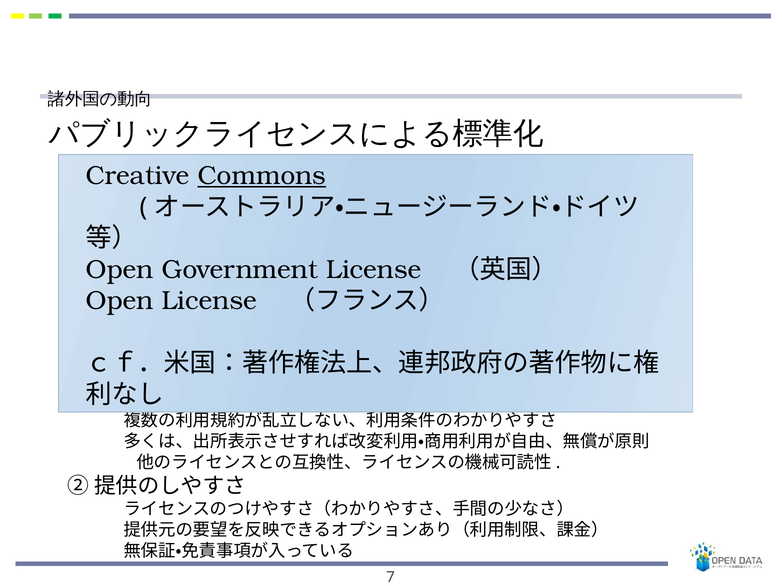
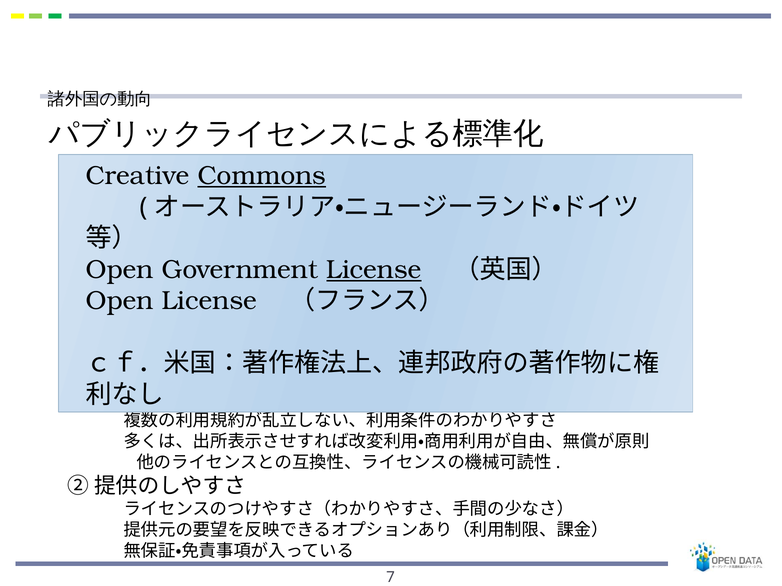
License at (374, 270) underline: none -> present
